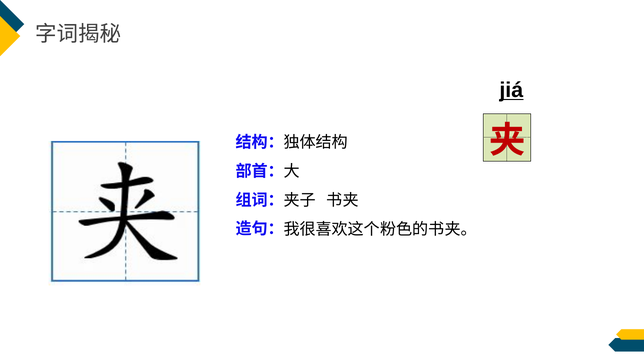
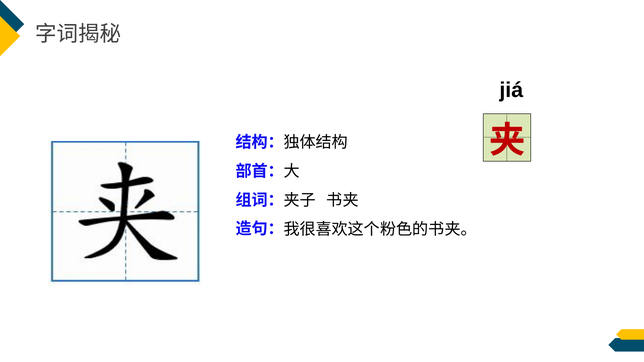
jiá underline: present -> none
